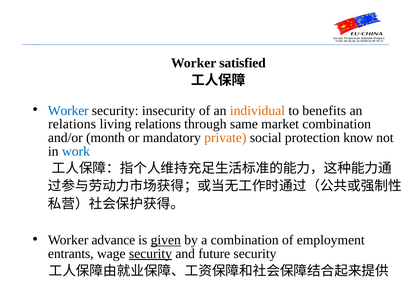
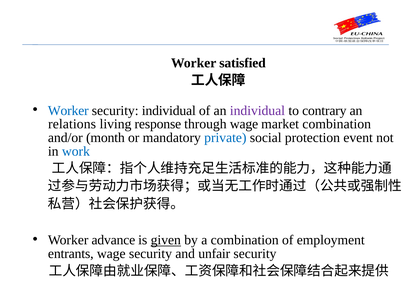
security insecurity: insecurity -> individual
individual at (257, 111) colour: orange -> purple
benefits: benefits -> contrary
living relations: relations -> response
through same: same -> wage
private colour: orange -> blue
know: know -> event
security at (150, 254) underline: present -> none
future: future -> unfair
